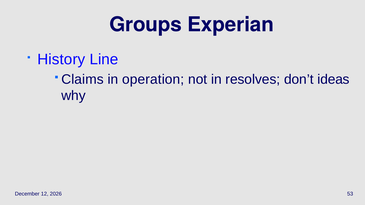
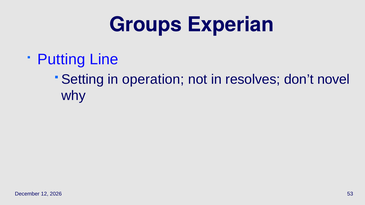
History: History -> Putting
Claims: Claims -> Setting
ideas: ideas -> novel
